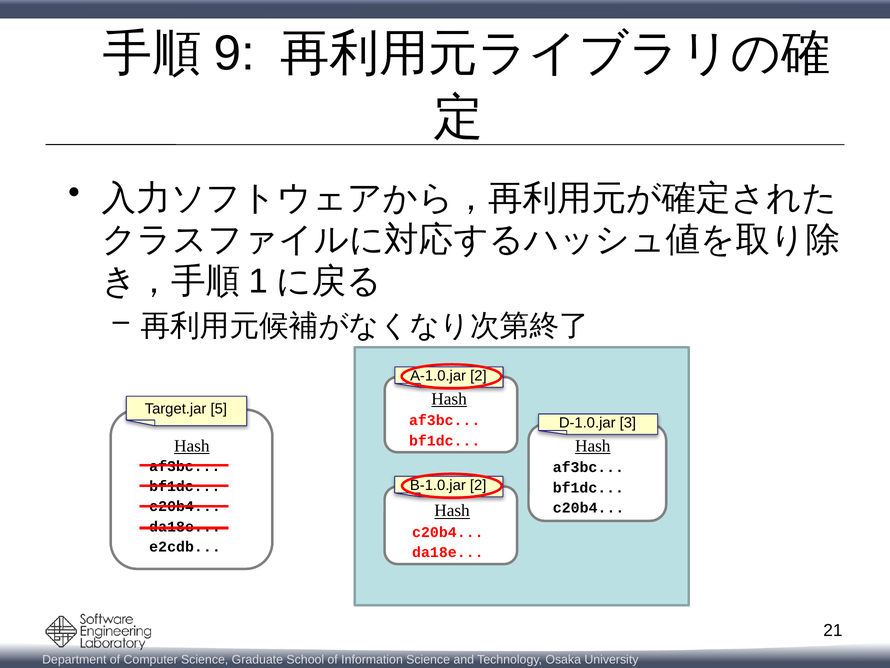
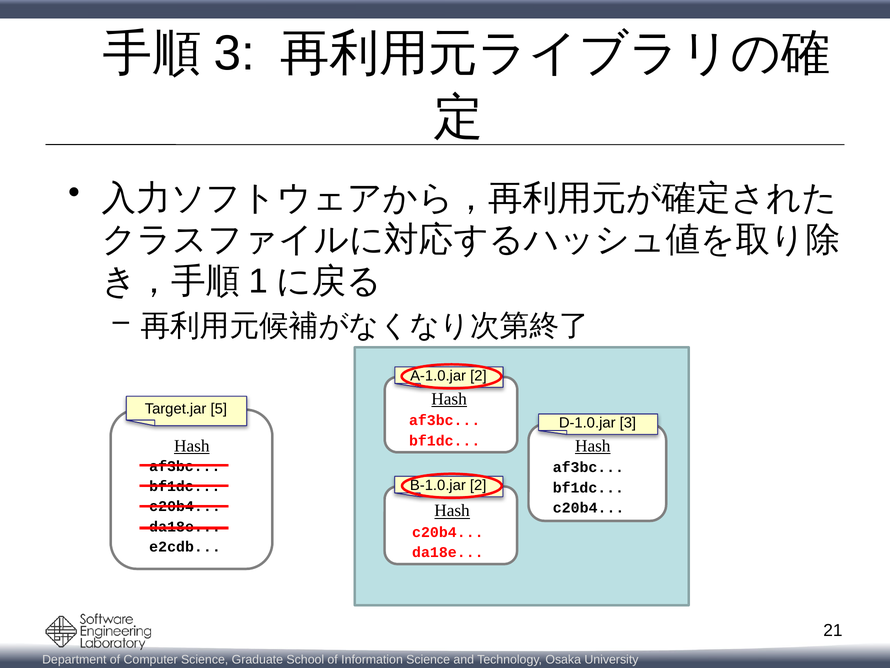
9 at (234, 53): 9 -> 3
